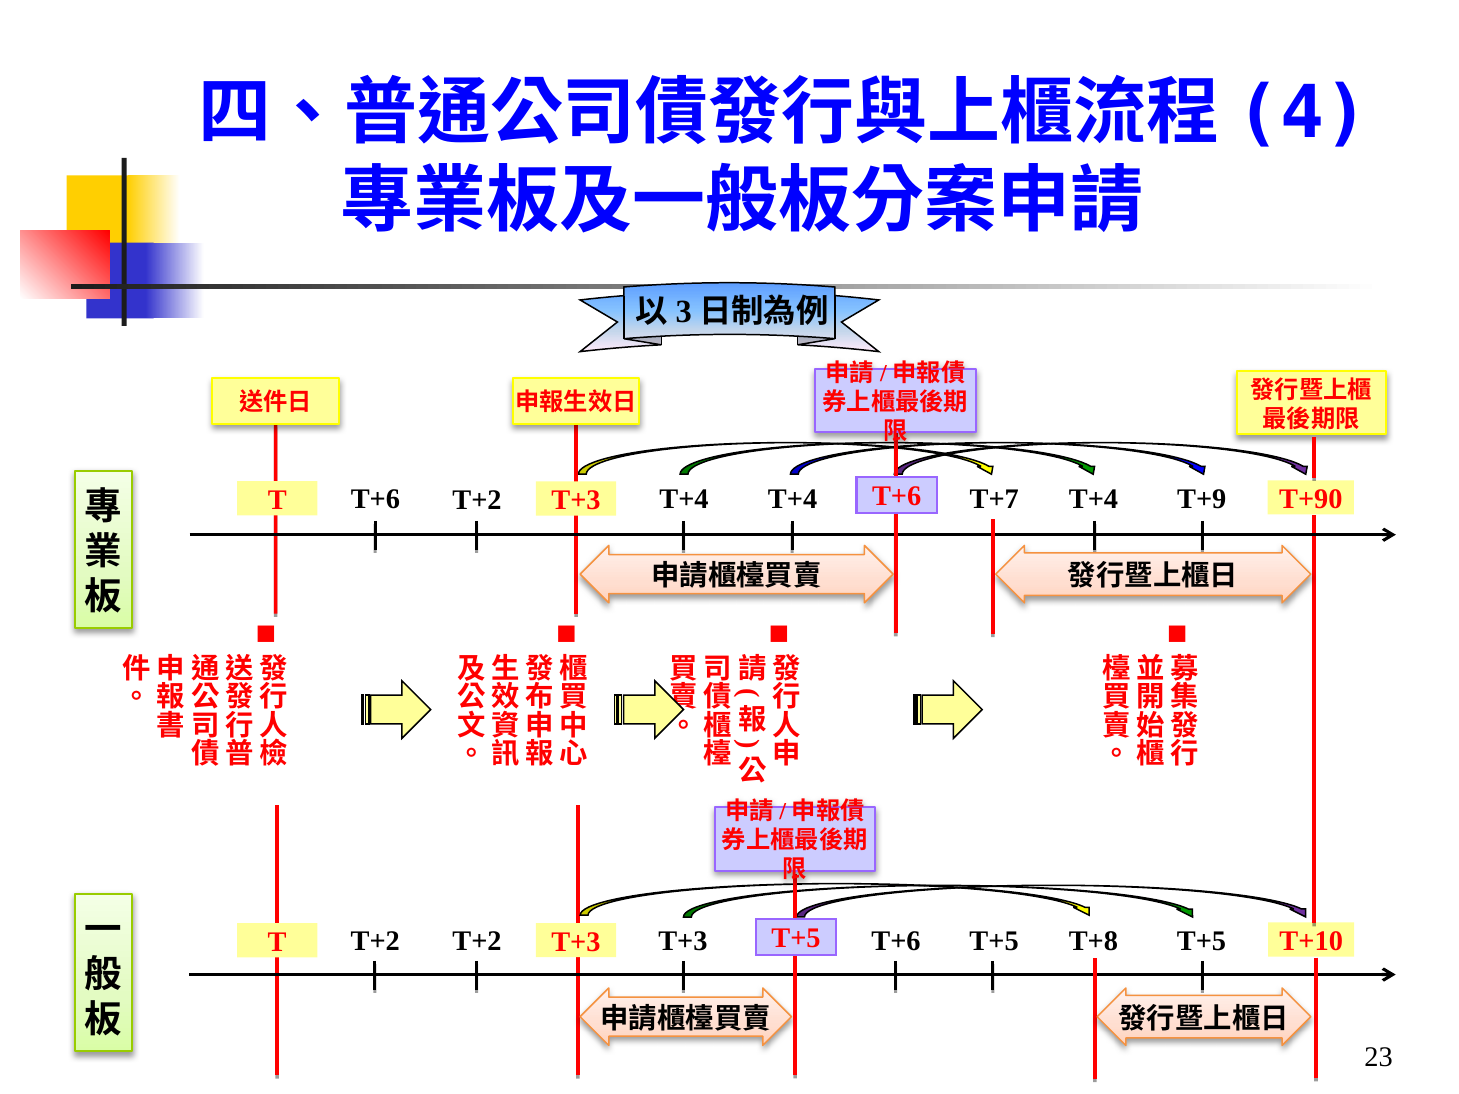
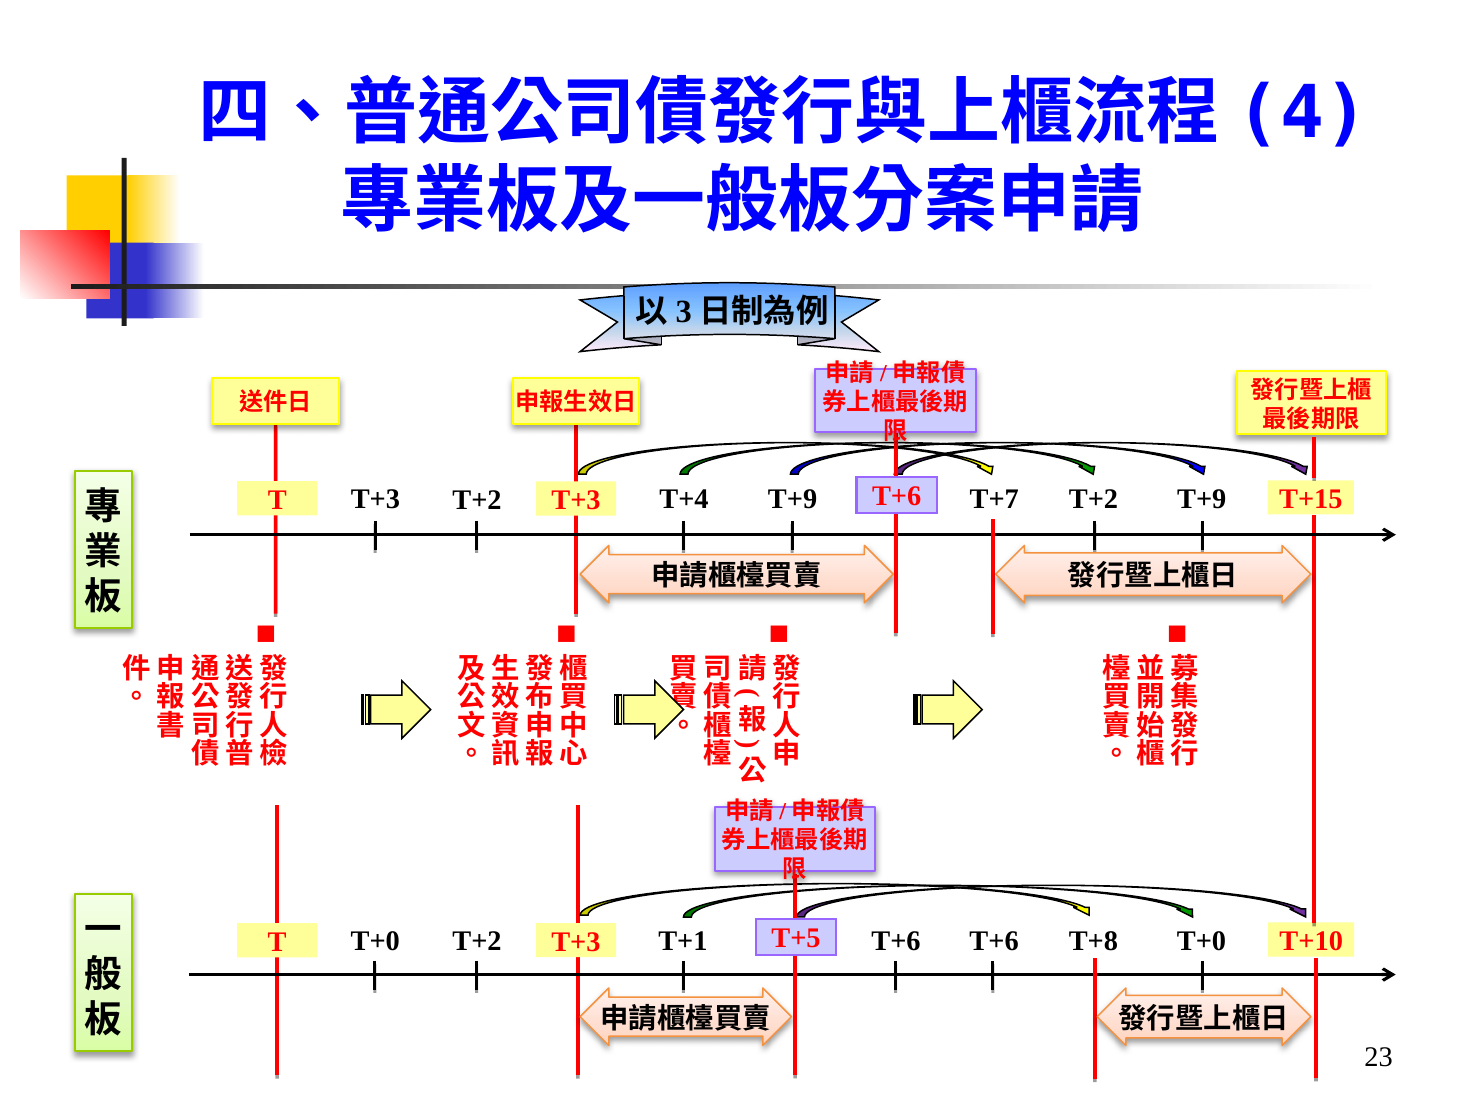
T+90: T+90 -> T+15
T+6 at (375, 500): T+6 -> T+3
T+4 T+4: T+4 -> T+9
T+7 T+4: T+4 -> T+2
T+2 at (375, 942): T+2 -> T+0
T+3 T+3: T+3 -> T+1
T+6 T+5: T+5 -> T+6
T+8 T+5: T+5 -> T+0
